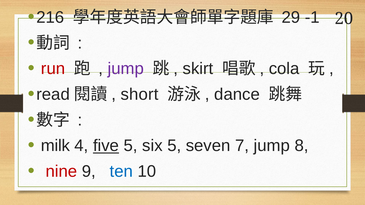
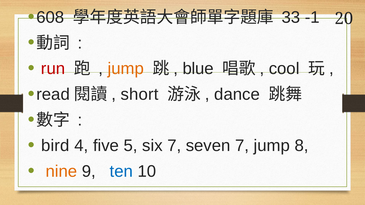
216: 216 -> 608
29: 29 -> 33
jump at (126, 69) colour: purple -> orange
skirt: skirt -> blue
cola: cola -> cool
milk: milk -> bird
five underline: present -> none
six 5: 5 -> 7
nine colour: red -> orange
